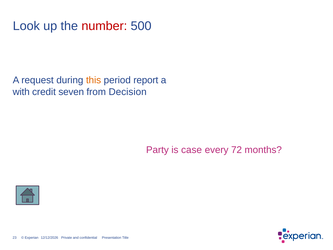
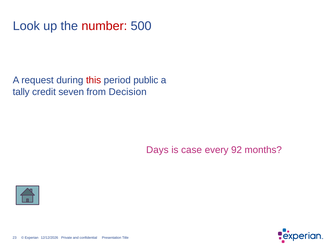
this colour: orange -> red
report: report -> public
with: with -> tally
Party: Party -> Days
72: 72 -> 92
